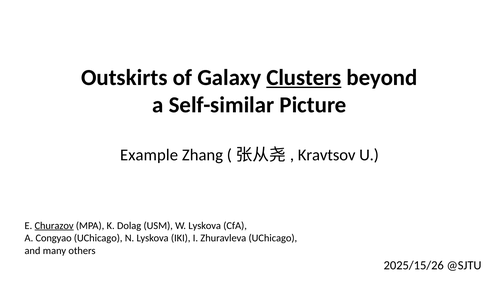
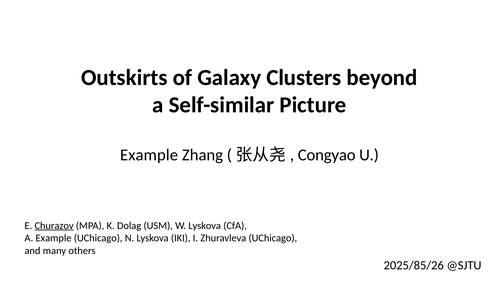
Clusters underline: present -> none
Kravtsov: Kravtsov -> Congyao
A Congyao: Congyao -> Example
2025/15/26: 2025/15/26 -> 2025/85/26
